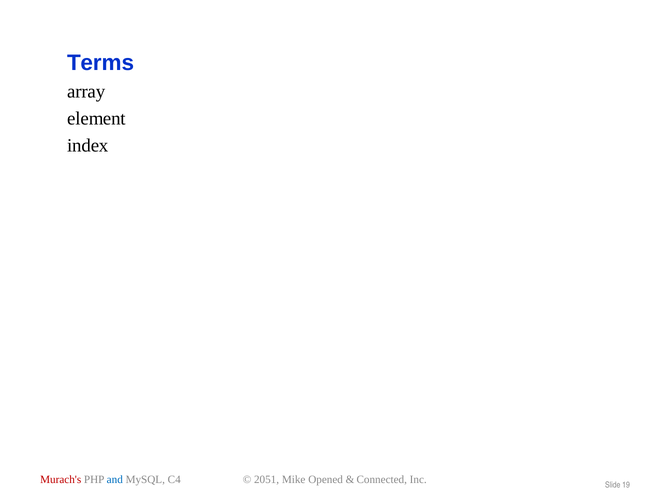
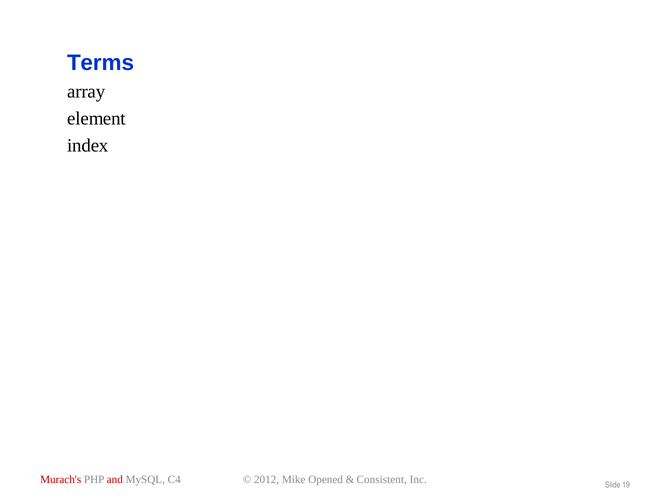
and colour: blue -> red
2051: 2051 -> 2012
Connected: Connected -> Consistent
